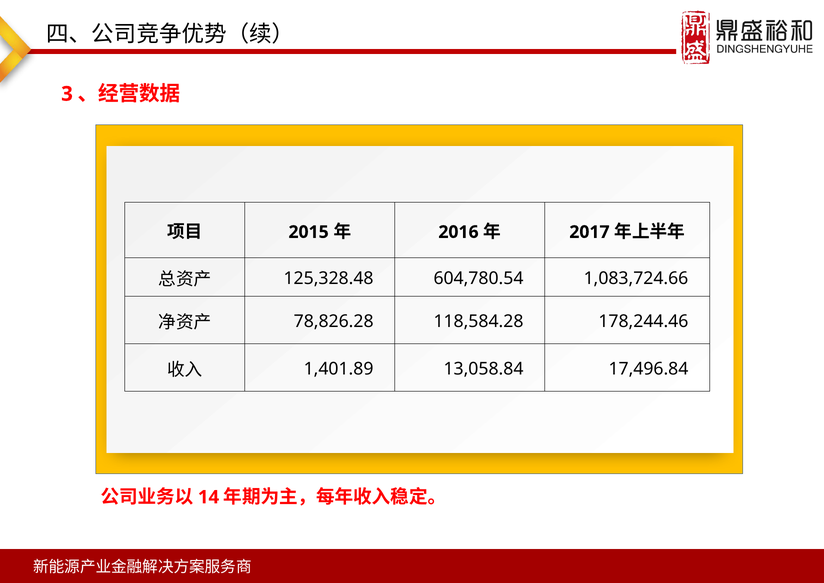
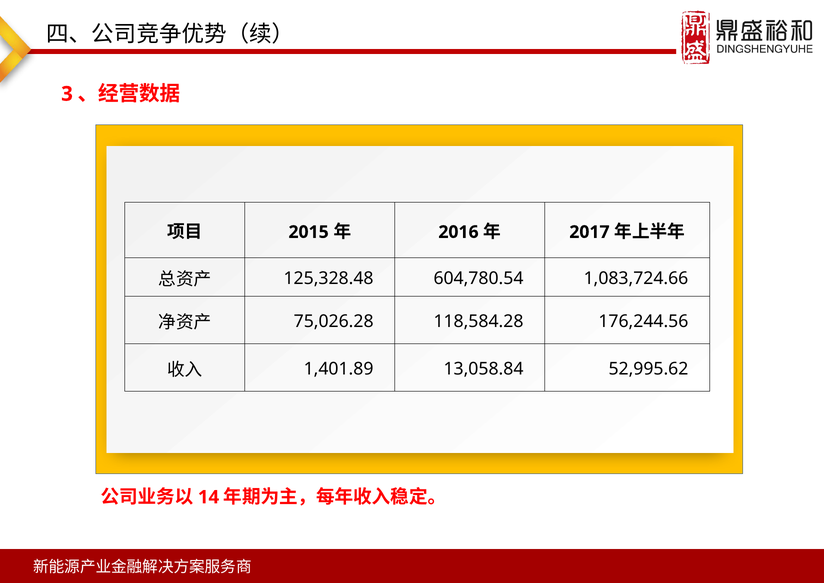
78,826.28: 78,826.28 -> 75,026.28
178,244.46: 178,244.46 -> 176,244.56
17,496.84: 17,496.84 -> 52,995.62
